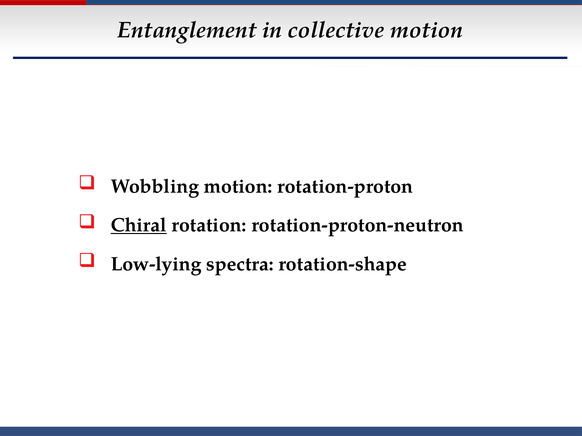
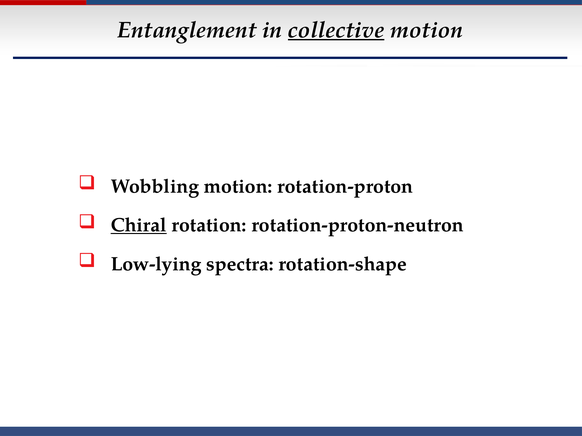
collective underline: none -> present
